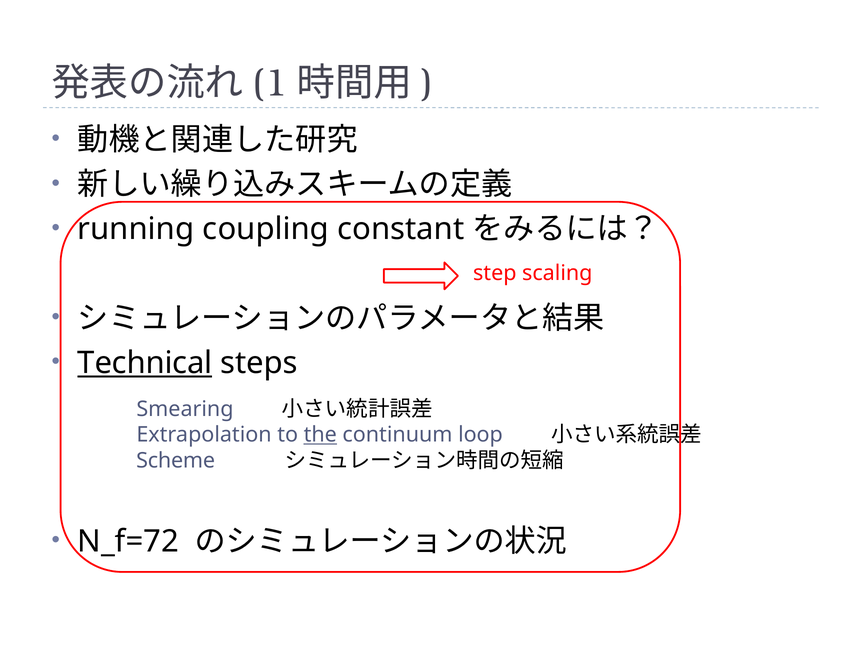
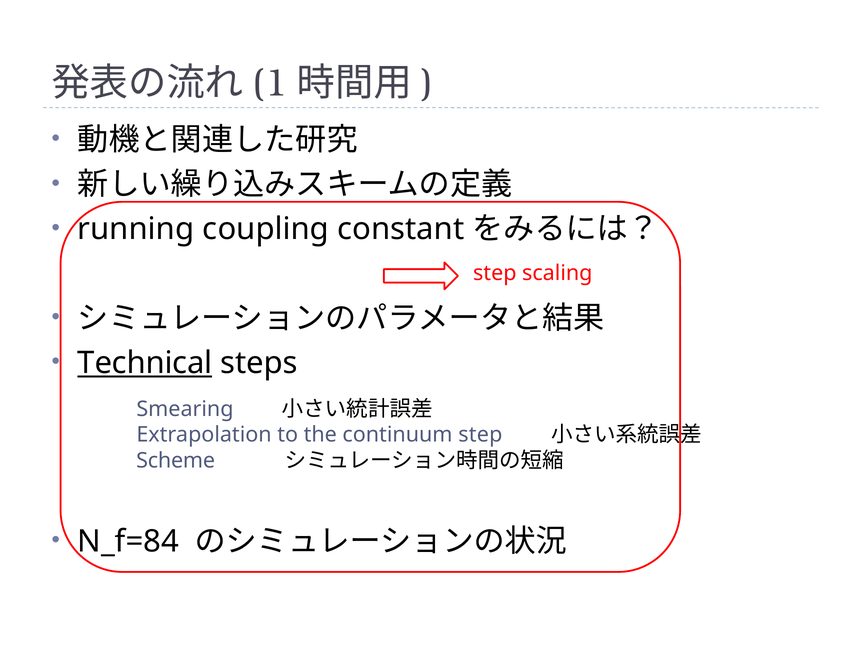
the underline: present -> none
continuum loop: loop -> step
N_f=72: N_f=72 -> N_f=84
